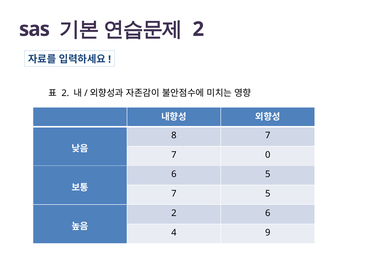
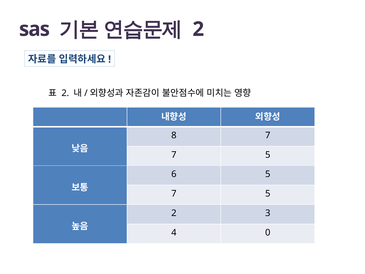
0 at (268, 155): 0 -> 5
2 6: 6 -> 3
9: 9 -> 0
